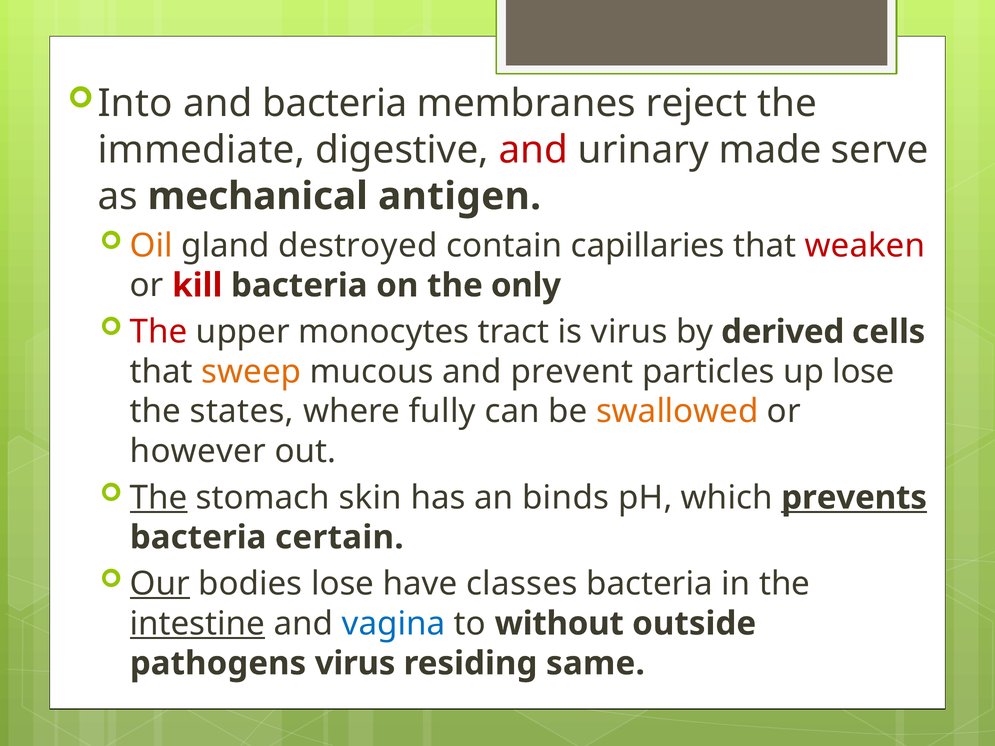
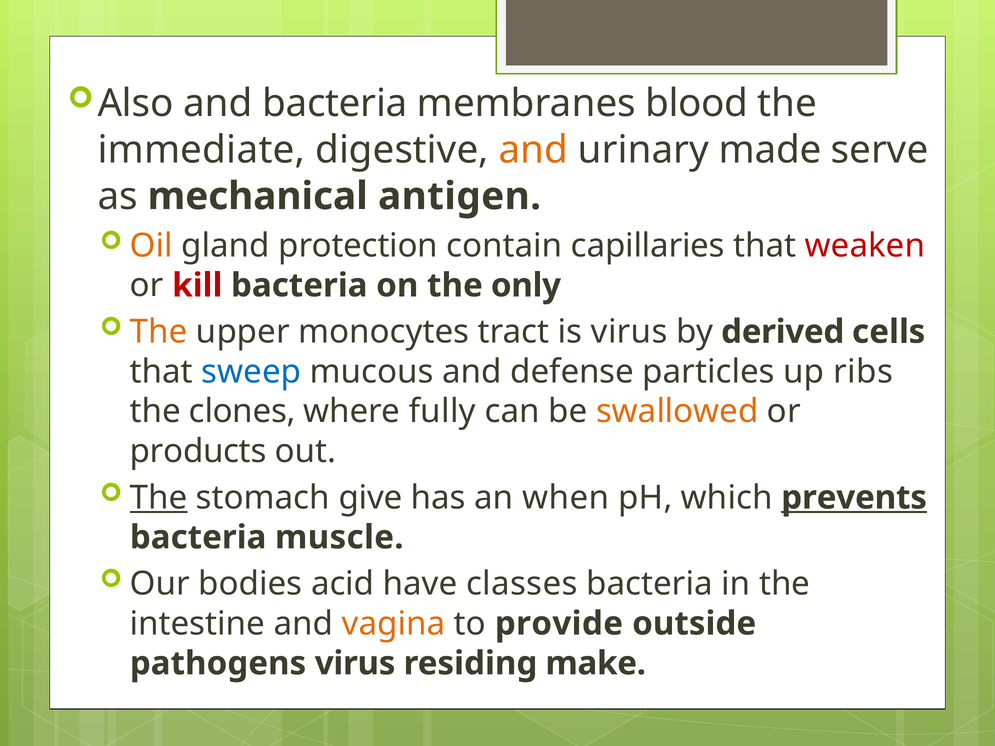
Into: Into -> Also
reject: reject -> blood
and at (533, 150) colour: red -> orange
destroyed: destroyed -> protection
The at (159, 332) colour: red -> orange
sweep colour: orange -> blue
prevent: prevent -> defense
up lose: lose -> ribs
states: states -> clones
however: however -> products
skin: skin -> give
binds: binds -> when
certain: certain -> muscle
Our underline: present -> none
bodies lose: lose -> acid
intestine underline: present -> none
vagina colour: blue -> orange
without: without -> provide
same: same -> make
